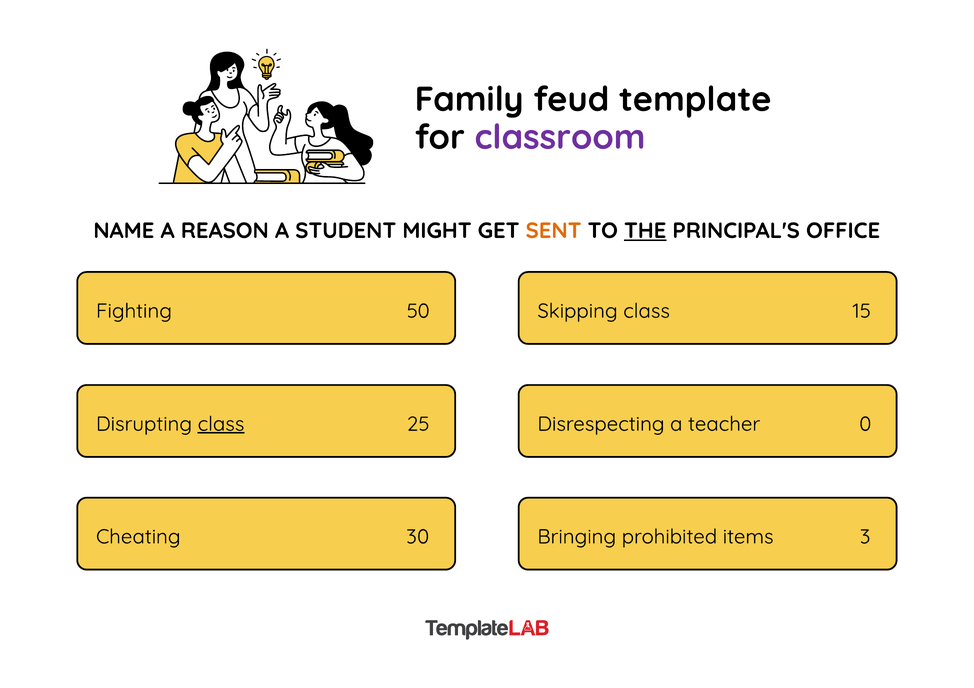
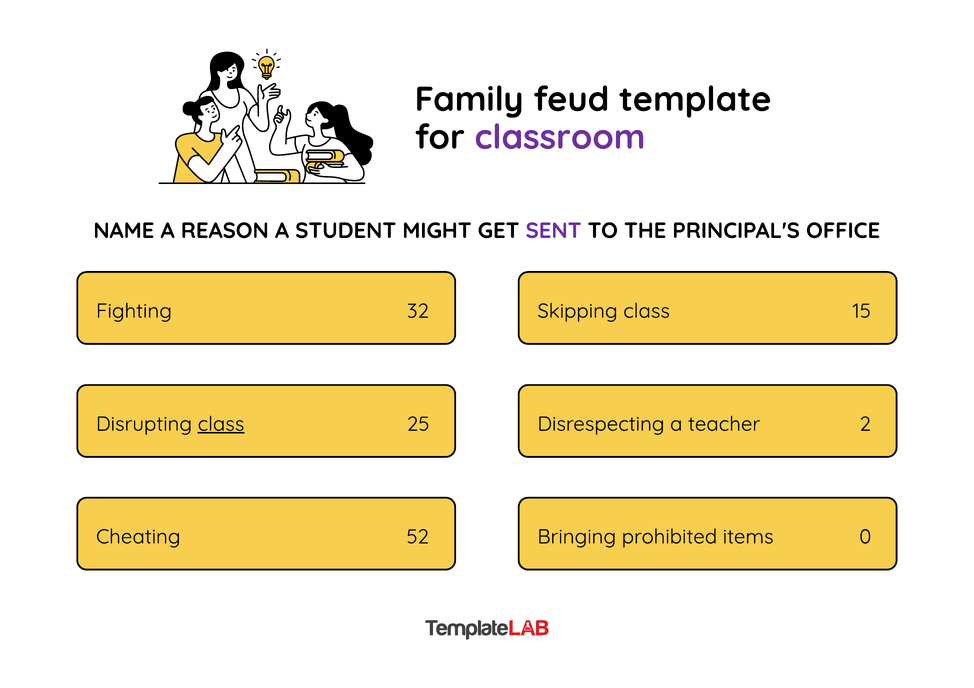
SENT colour: orange -> purple
THE underline: present -> none
50: 50 -> 32
0: 0 -> 2
30: 30 -> 52
3: 3 -> 0
